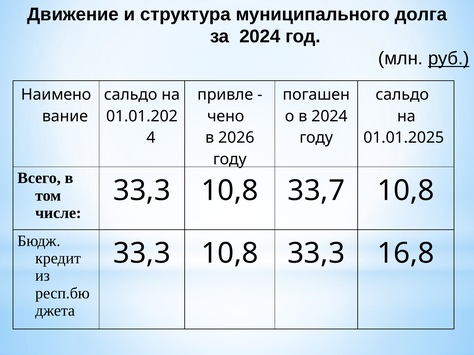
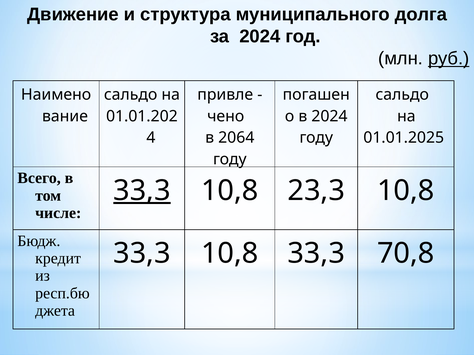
2026: 2026 -> 2064
33,3 at (142, 191) underline: none -> present
33,7: 33,7 -> 23,3
16,8: 16,8 -> 70,8
